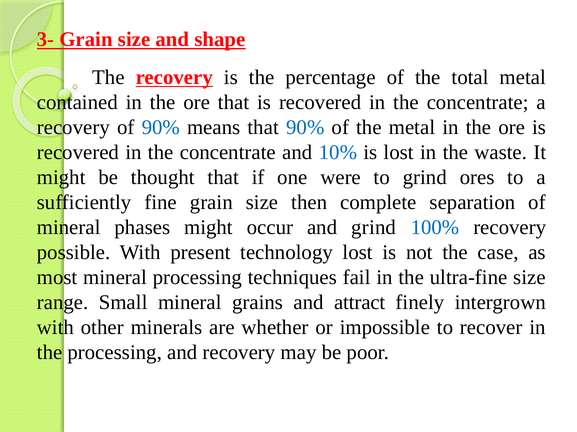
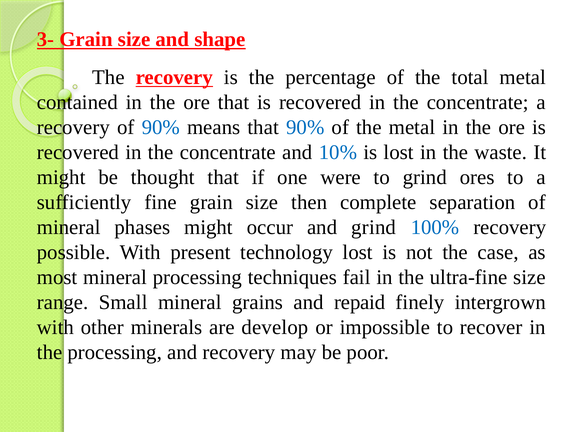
attract: attract -> repaid
whether: whether -> develop
